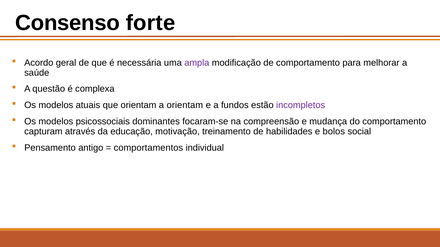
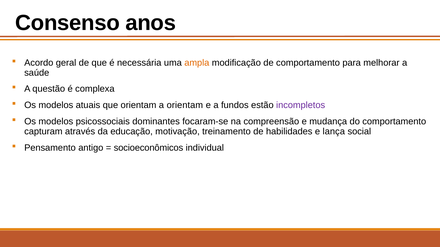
forte: forte -> anos
ampla colour: purple -> orange
bolos: bolos -> lança
comportamentos: comportamentos -> socioeconômicos
